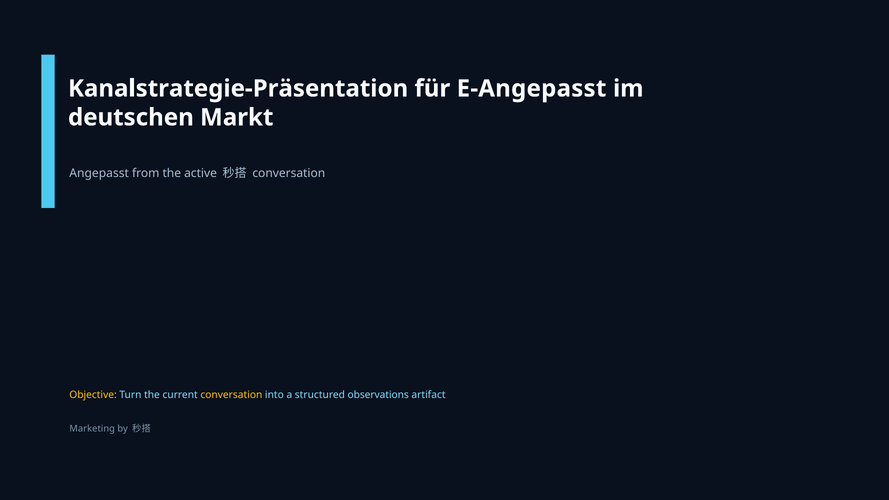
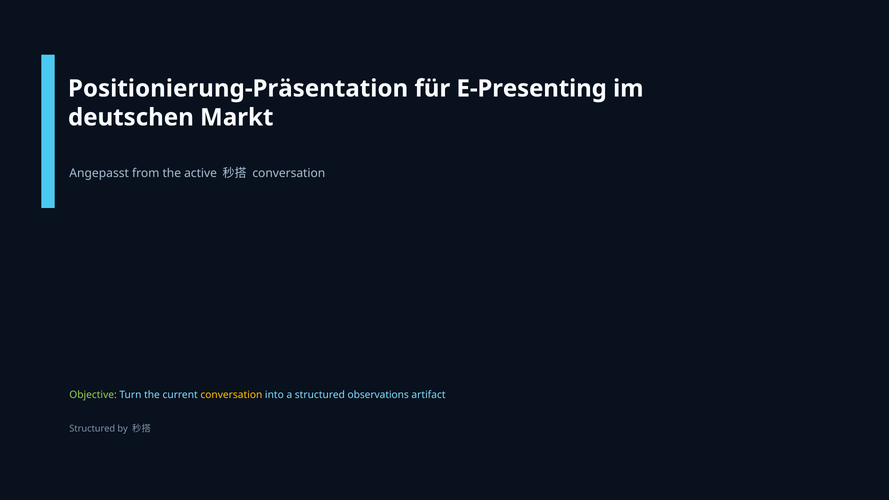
Kanalstrategie-Präsentation: Kanalstrategie-Präsentation -> Positionierung-Präsentation
E-Angepasst: E-Angepasst -> E-Presenting
Objective colour: yellow -> light green
Marketing at (92, 429): Marketing -> Structured
